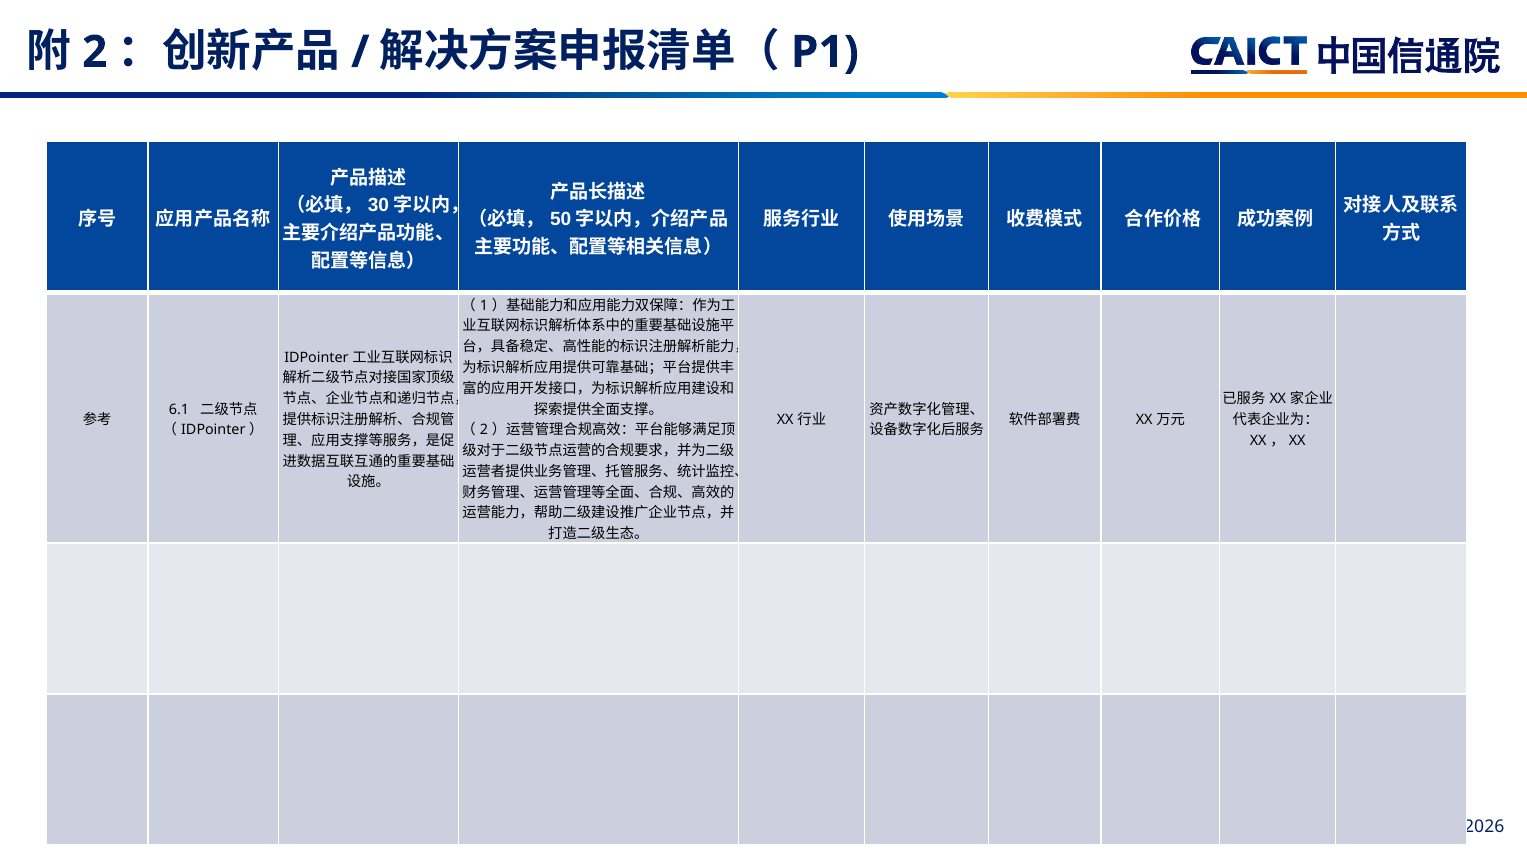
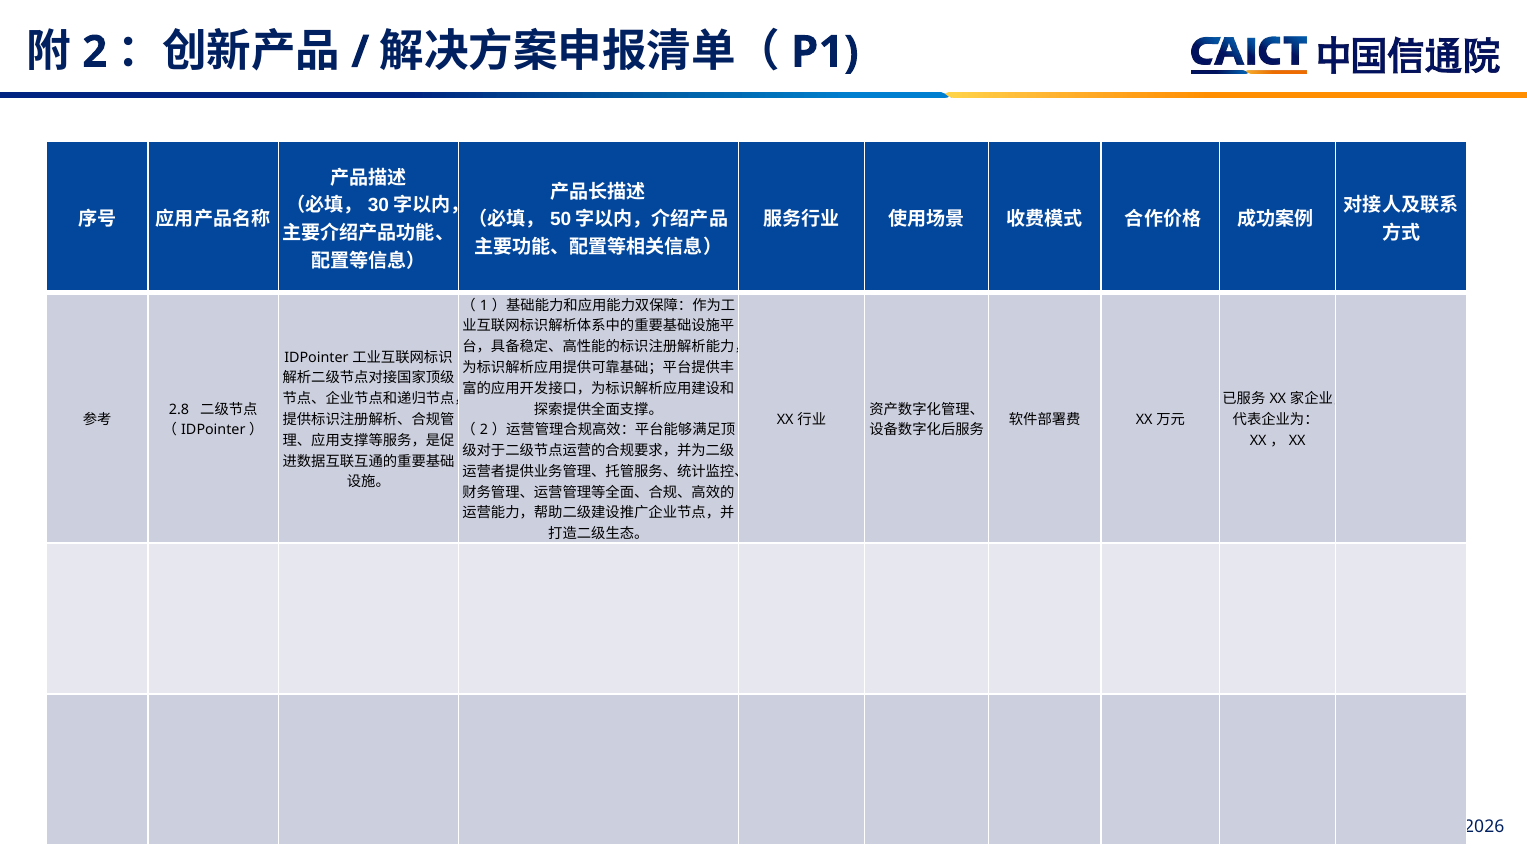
6.1: 6.1 -> 2.8
